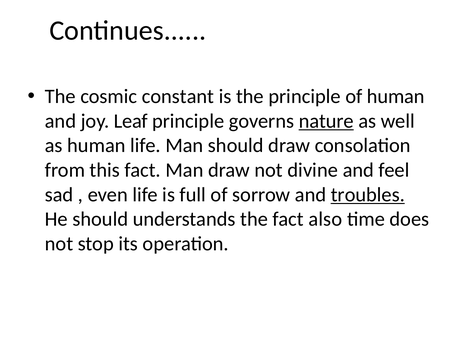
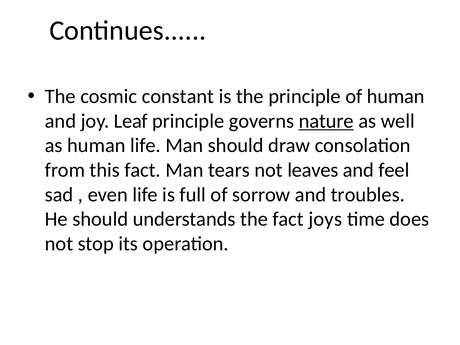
Man draw: draw -> tears
divine: divine -> leaves
troubles underline: present -> none
also: also -> joys
